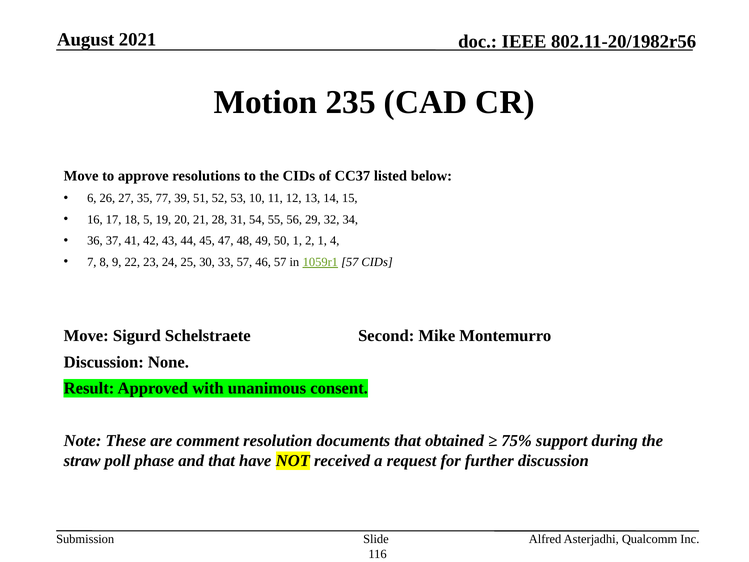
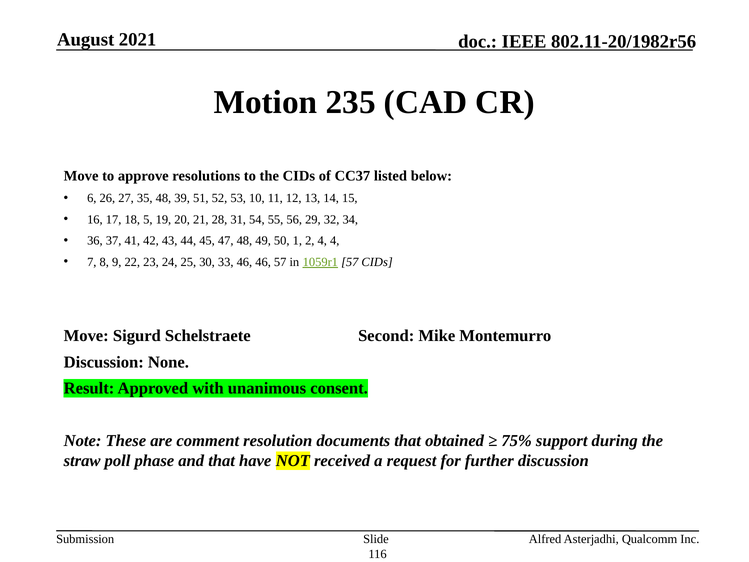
35 77: 77 -> 48
2 1: 1 -> 4
33 57: 57 -> 46
